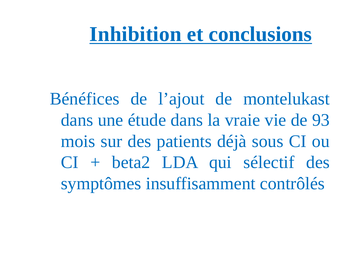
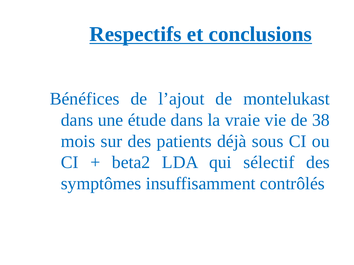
Inhibition: Inhibition -> Respectifs
93: 93 -> 38
